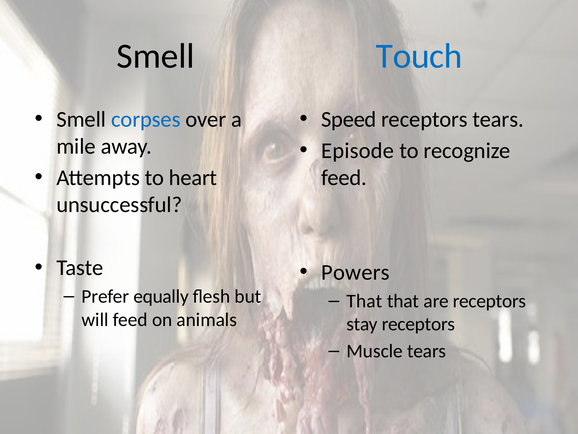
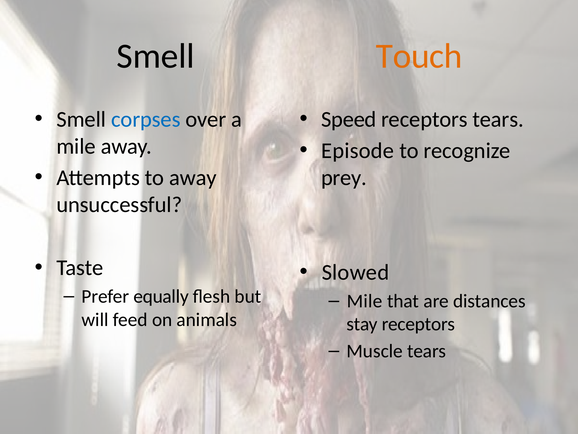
Touch colour: blue -> orange
to heart: heart -> away
feed at (344, 178): feed -> prey
Powers: Powers -> Slowed
That at (365, 301): That -> Mile
are receptors: receptors -> distances
